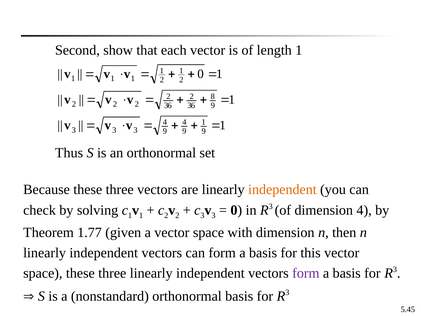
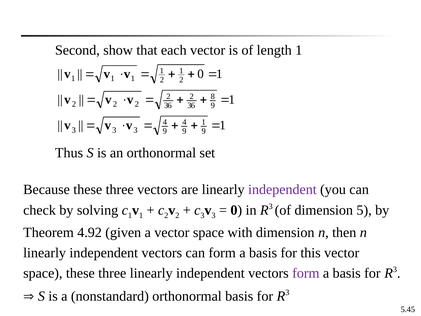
independent at (282, 189) colour: orange -> purple
dimension 4: 4 -> 5
1.77: 1.77 -> 4.92
